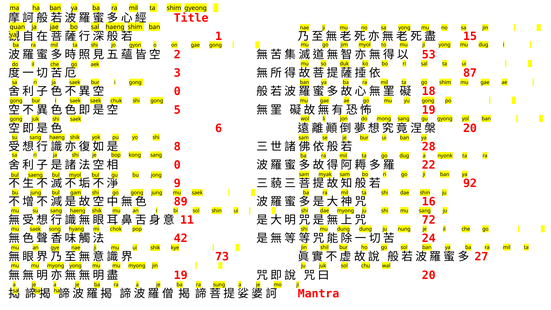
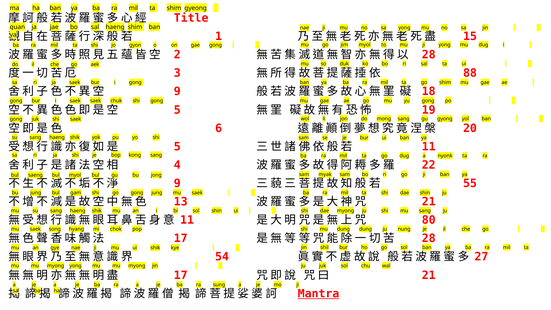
53 at (429, 55): 53 -> 28
87: 87 -> 88
0 at (177, 91): 0 -> 9
8 at (177, 147): 8 -> 5
28 at (429, 147): 28 -> 11
0 at (177, 165): 0 -> 4
92: 92 -> 55
89: 89 -> 13
16 at (429, 202): 16 -> 21
72: 72 -> 80
42 at (181, 238): 42 -> 17
24 at (429, 238): 24 -> 28
73: 73 -> 54
19 at (181, 275): 19 -> 17
20 at (429, 275): 20 -> 21
Mantra underline: none -> present
